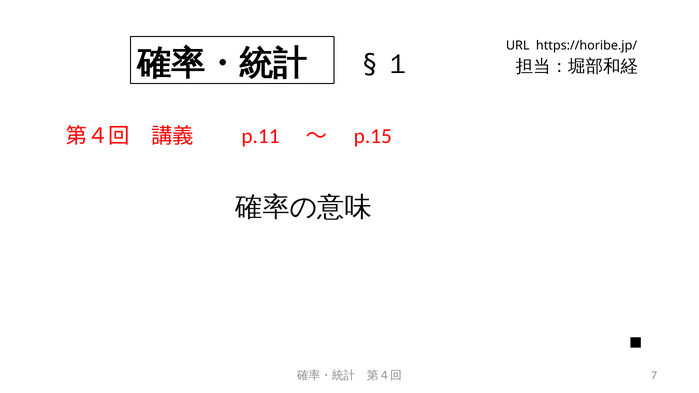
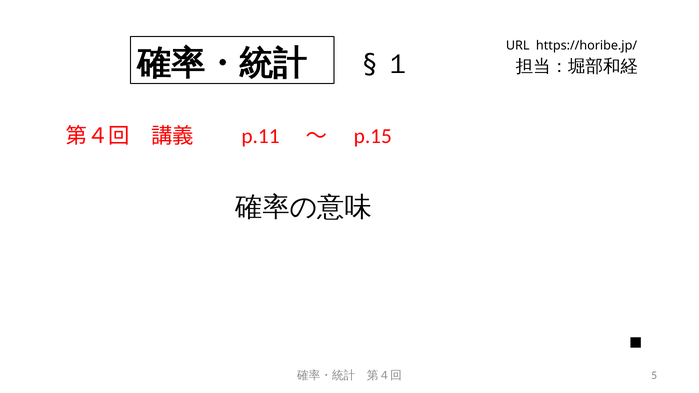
7: 7 -> 5
